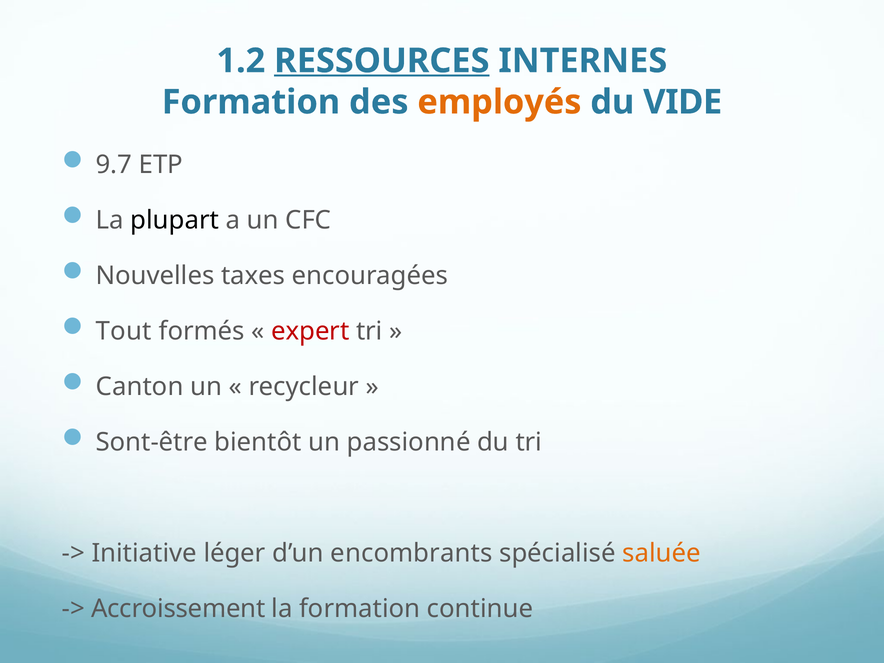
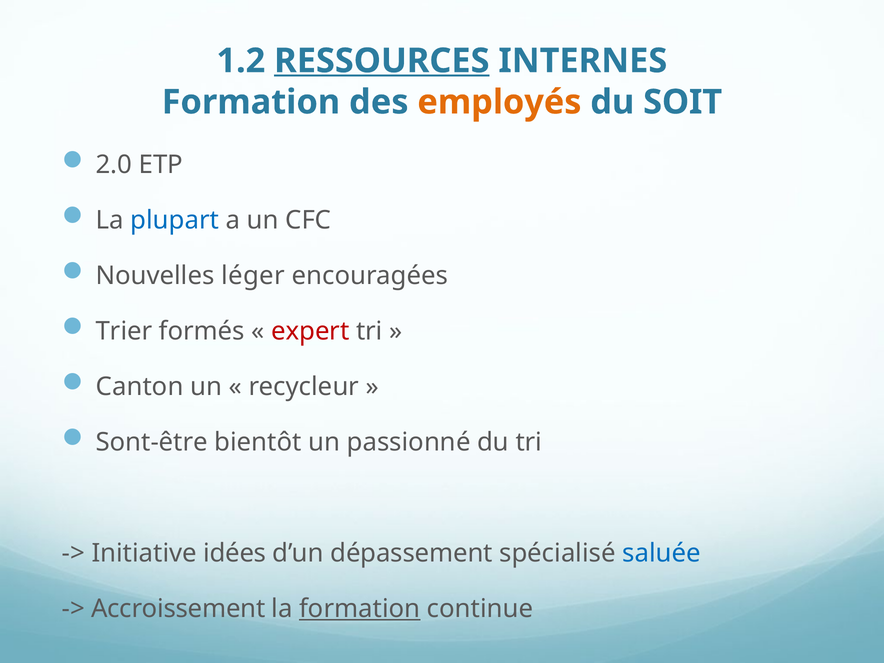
VIDE: VIDE -> SOIT
9.7: 9.7 -> 2.0
plupart colour: black -> blue
taxes: taxes -> léger
Tout: Tout -> Trier
léger: léger -> idées
encombrants: encombrants -> dépassement
saluée colour: orange -> blue
formation at (360, 609) underline: none -> present
